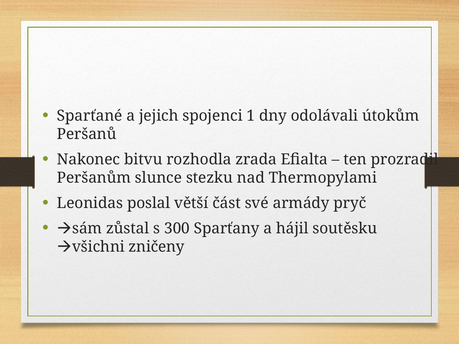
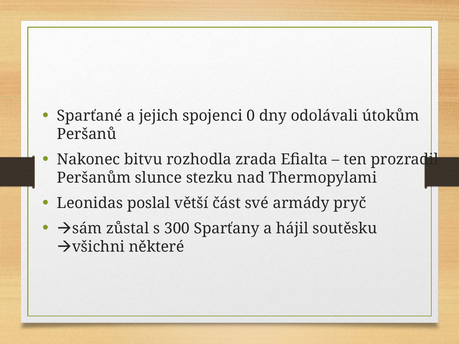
1: 1 -> 0
zničeny: zničeny -> některé
